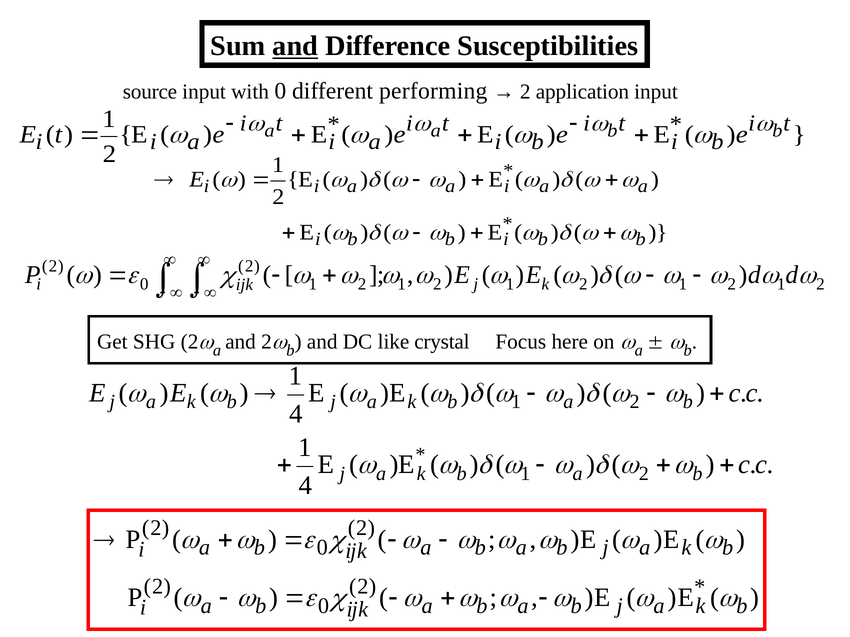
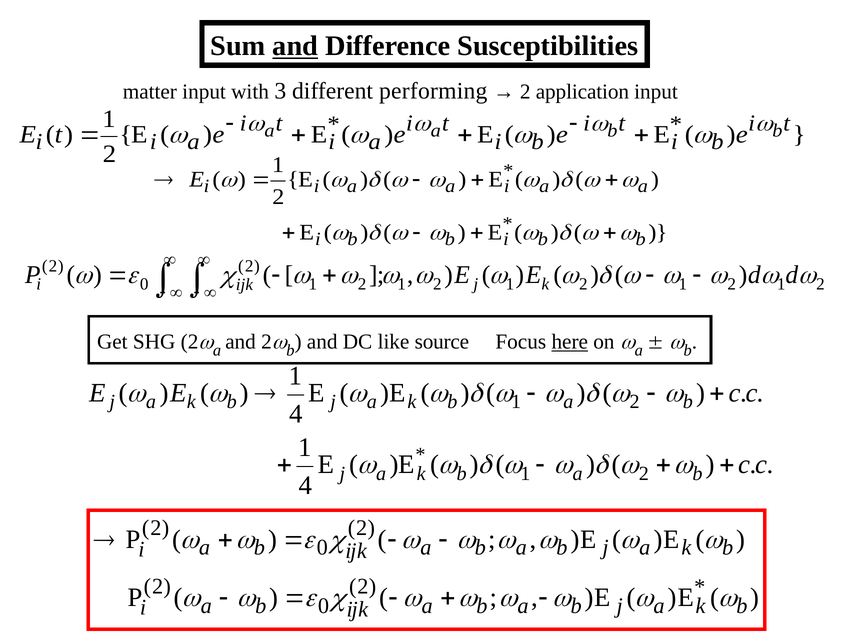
source: source -> matter
with 0: 0 -> 3
crystal: crystal -> source
here underline: none -> present
